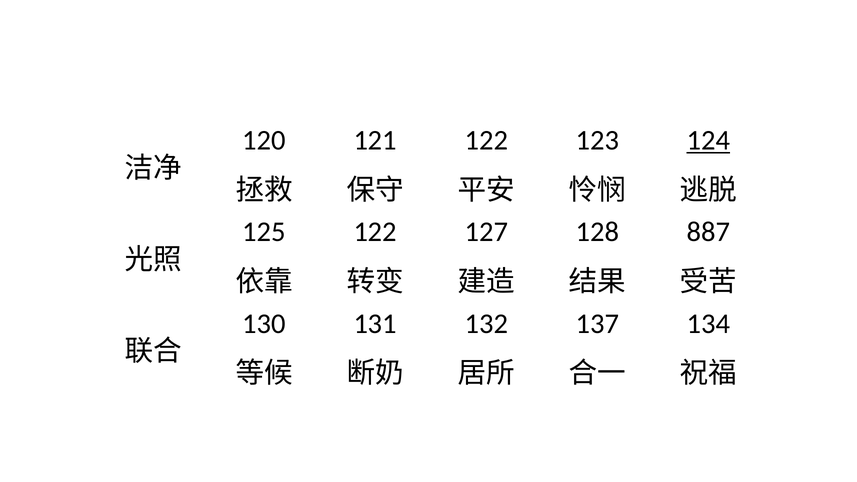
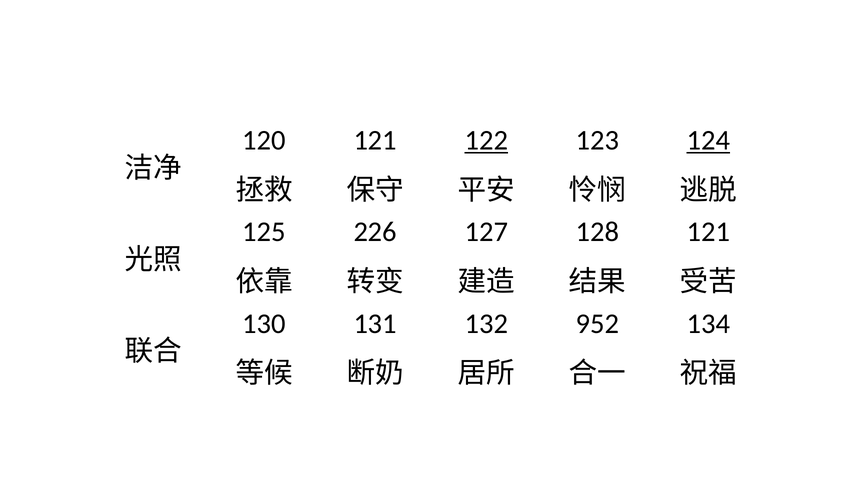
122 at (486, 140) underline: none -> present
125 122: 122 -> 226
128 887: 887 -> 121
137: 137 -> 952
